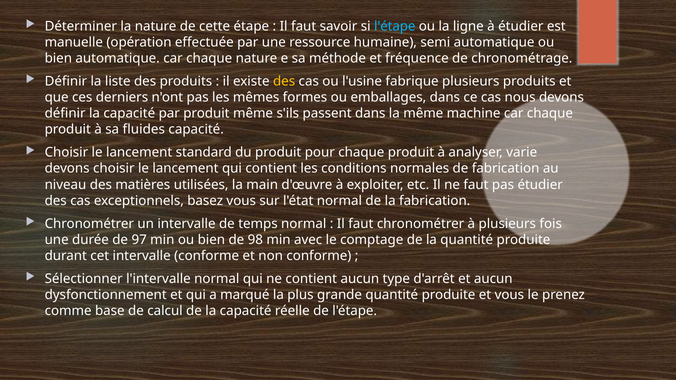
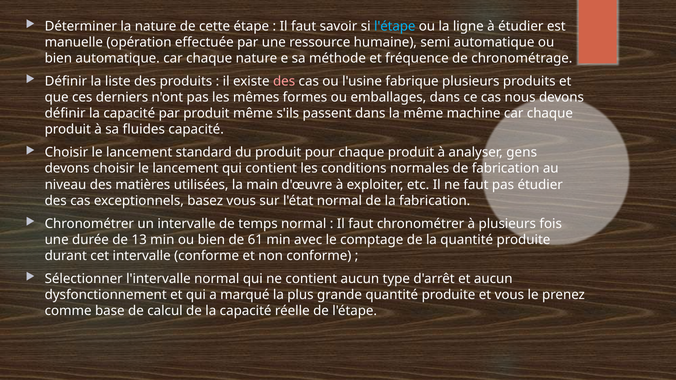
des at (284, 81) colour: yellow -> pink
varie: varie -> gens
97: 97 -> 13
98: 98 -> 61
